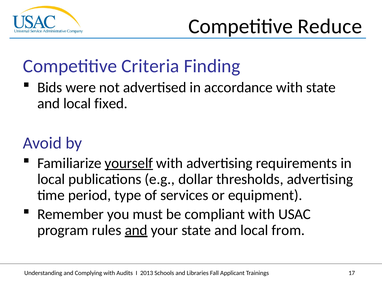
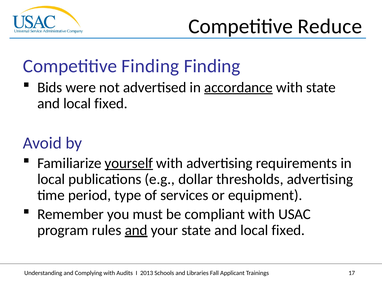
Competitive Criteria: Criteria -> Finding
accordance underline: none -> present
from at (288, 231): from -> fixed
